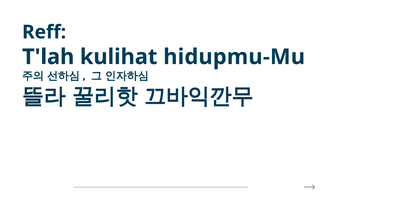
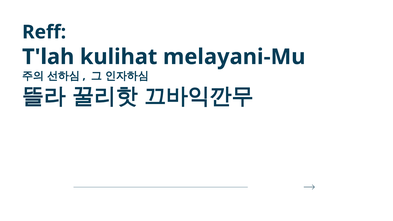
hidupmu-Mu: hidupmu-Mu -> melayani-Mu
